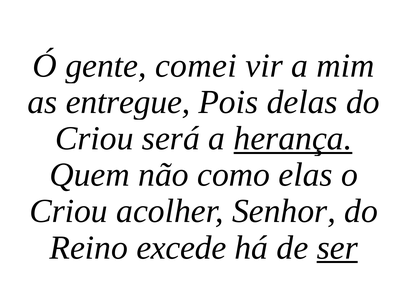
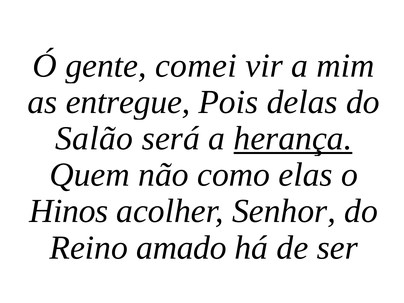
Criou at (94, 138): Criou -> Salão
Criou at (69, 211): Criou -> Hinos
excede: excede -> amado
ser underline: present -> none
